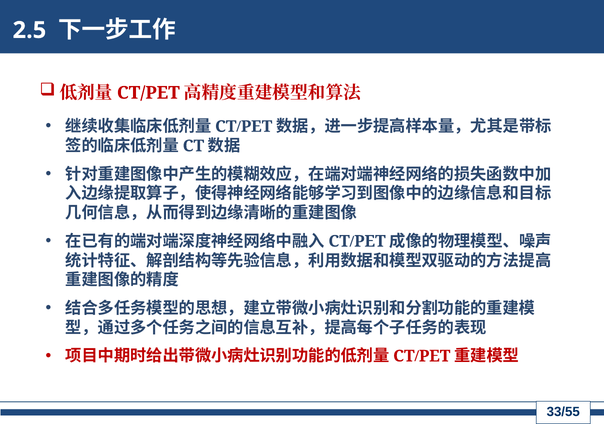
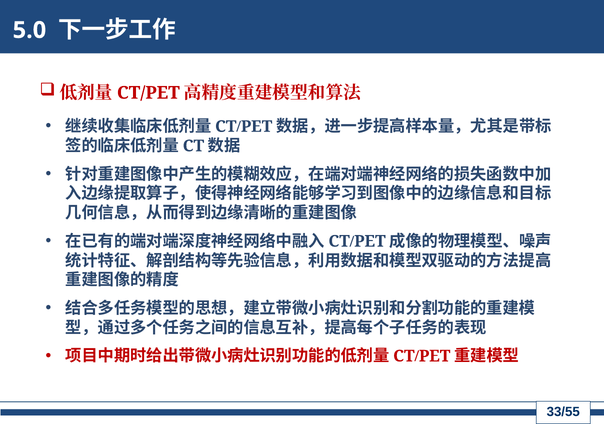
2.5: 2.5 -> 5.0
